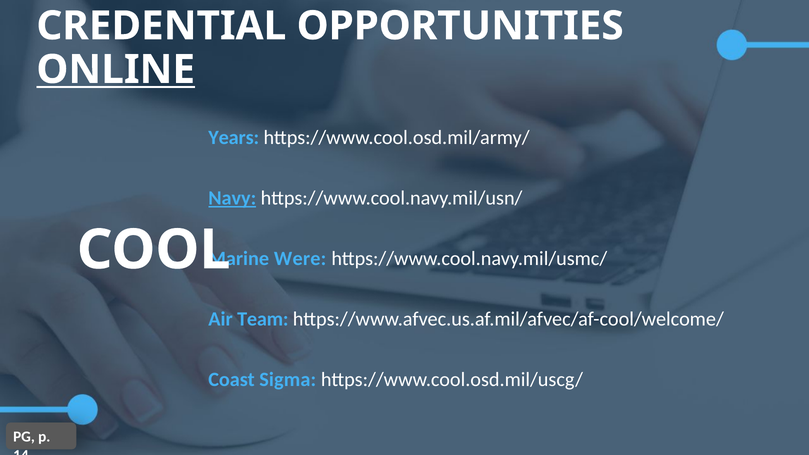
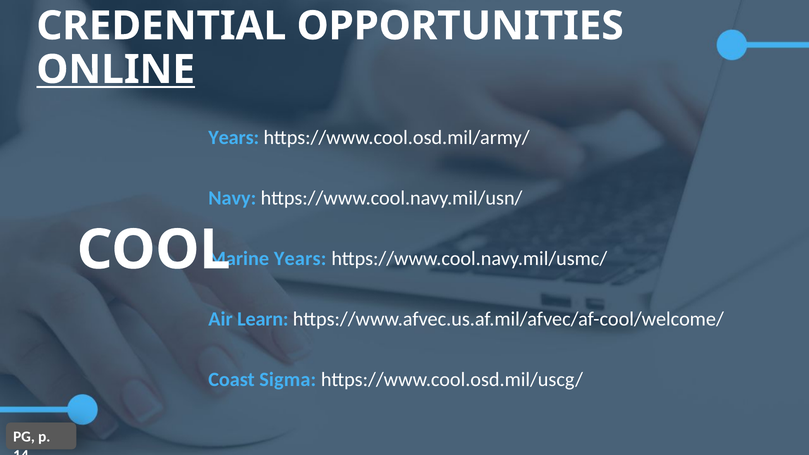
Navy underline: present -> none
Were at (300, 259): Were -> Years
Team: Team -> Learn
